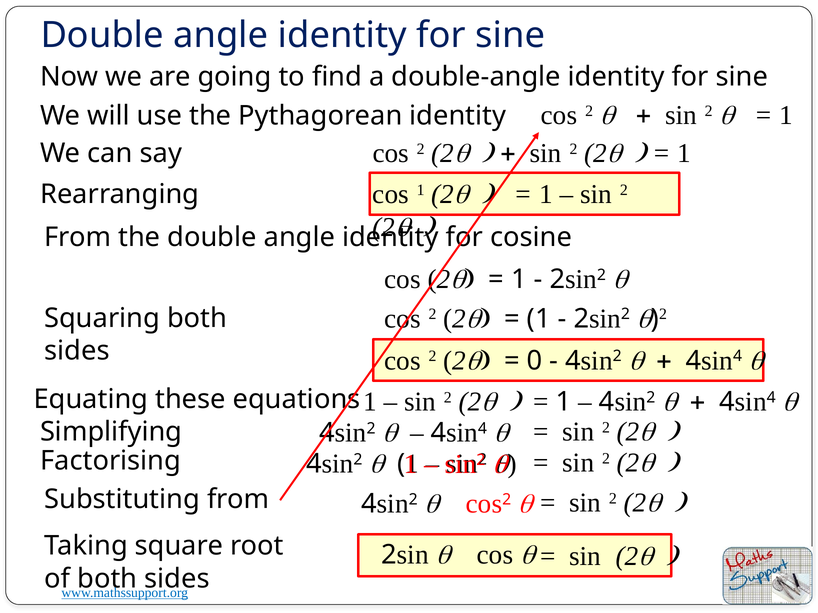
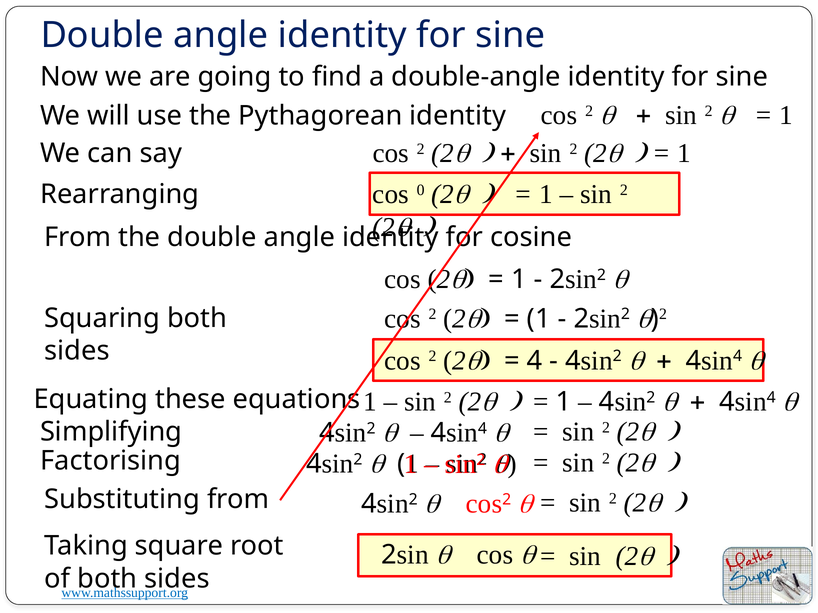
cos 1: 1 -> 0
0 at (535, 361): 0 -> 4
